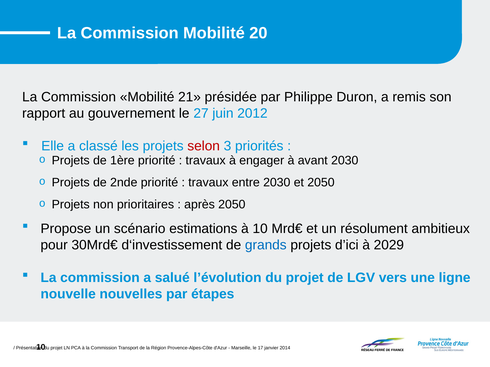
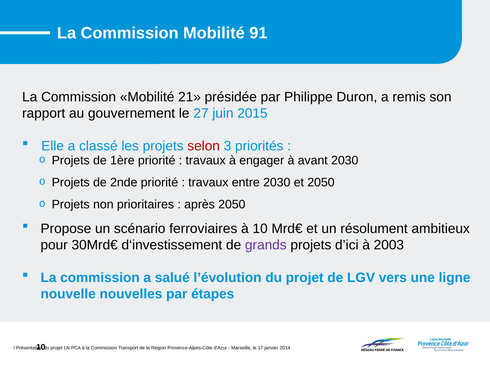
20: 20 -> 91
2012: 2012 -> 2015
estimations: estimations -> ferroviaires
grands colour: blue -> purple
2029: 2029 -> 2003
